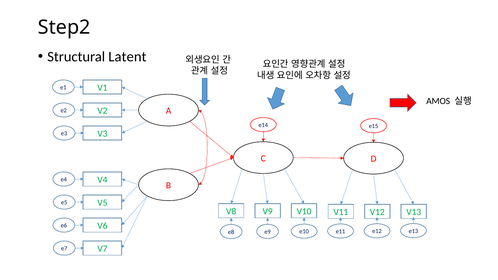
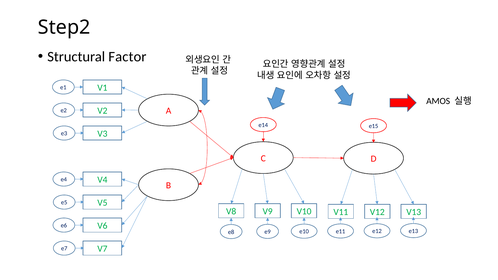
Latent: Latent -> Factor
